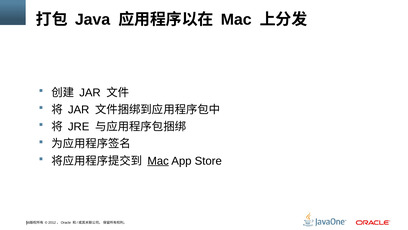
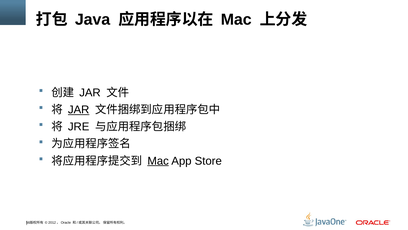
JAR at (79, 110) underline: none -> present
